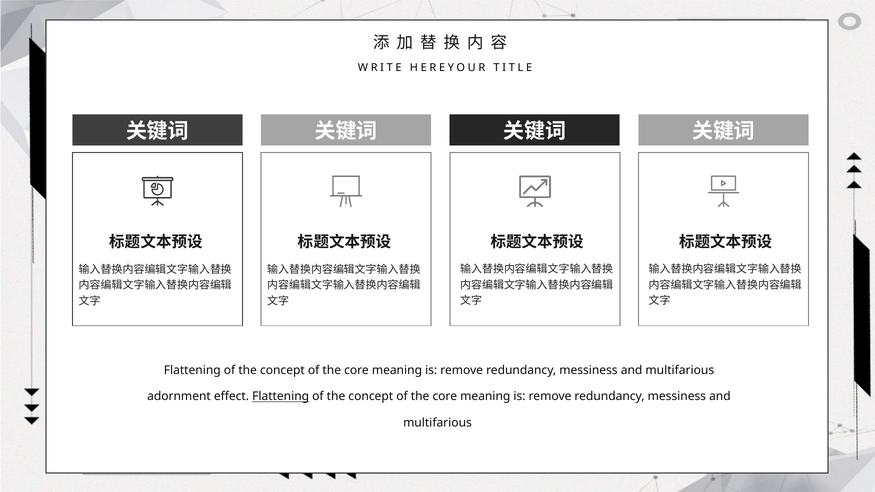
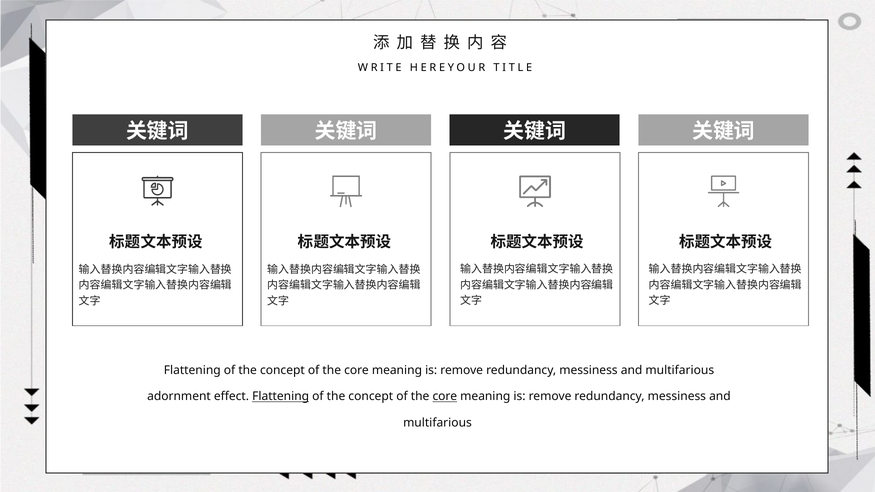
core at (445, 397) underline: none -> present
